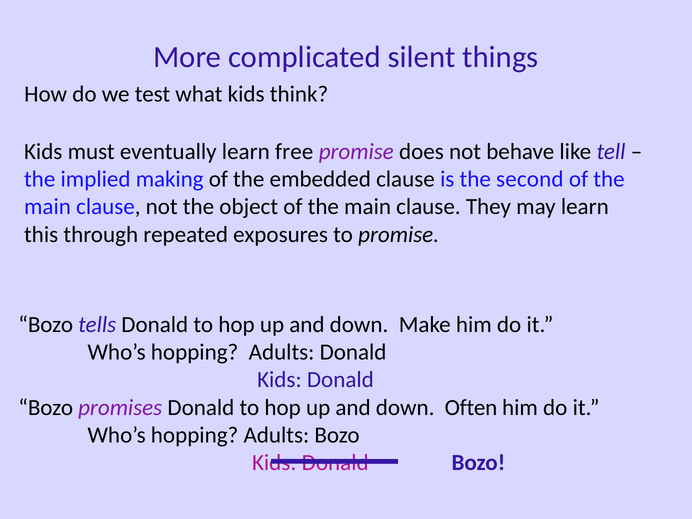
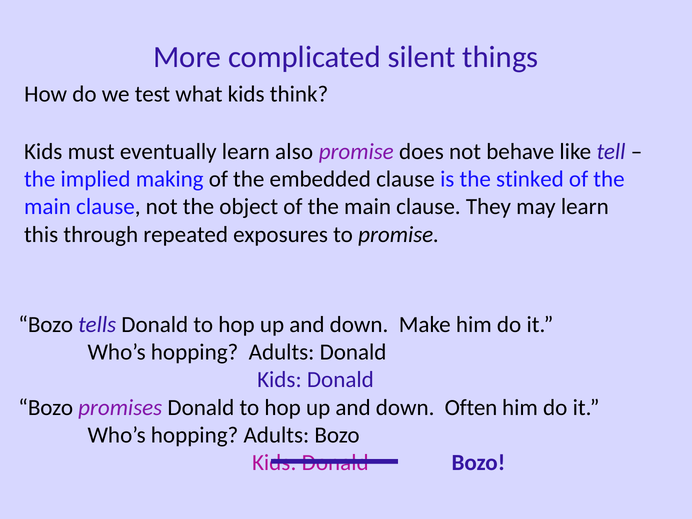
free: free -> also
second: second -> stinked
